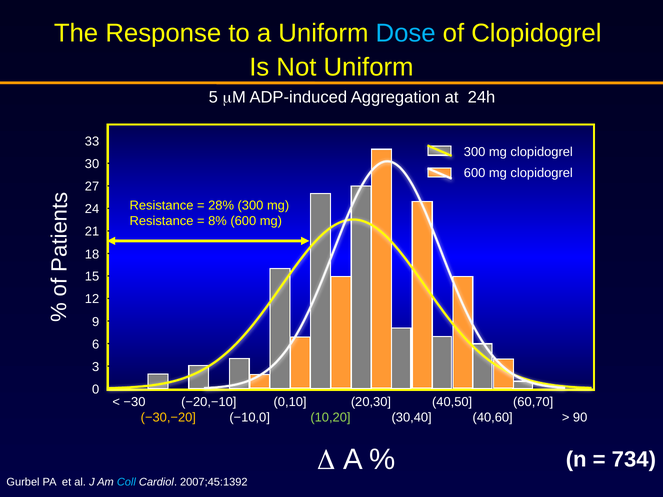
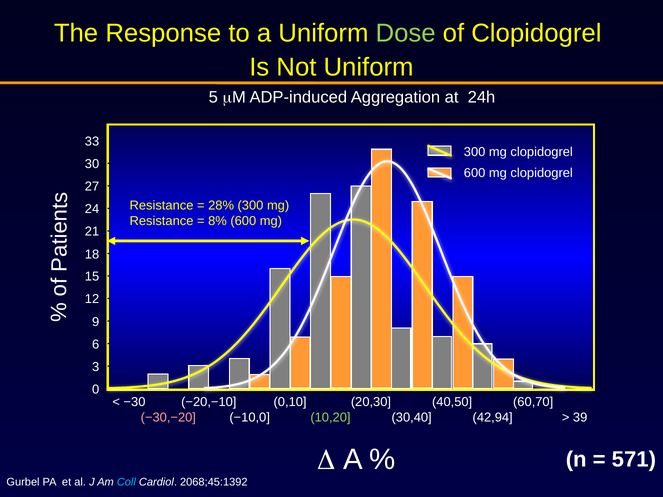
Dose colour: light blue -> light green
−30,−20 colour: yellow -> pink
40,60: 40,60 -> 42,94
90: 90 -> 39
734: 734 -> 571
2007;45:1392: 2007;45:1392 -> 2068;45:1392
